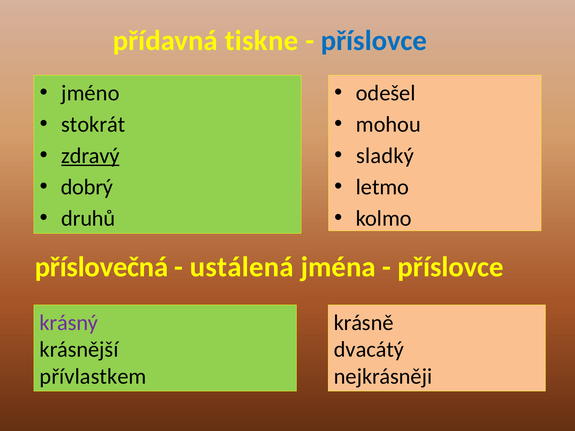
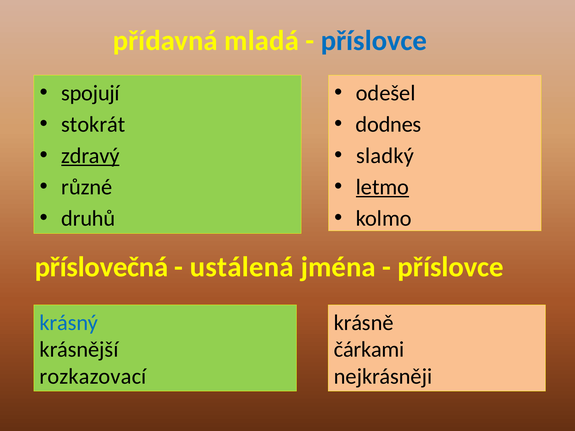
tiskne: tiskne -> mladá
jméno: jméno -> spojují
mohou: mohou -> dodnes
dobrý: dobrý -> různé
letmo underline: none -> present
krásný colour: purple -> blue
dvacátý: dvacátý -> čárkami
přívlastkem: přívlastkem -> rozkazovací
